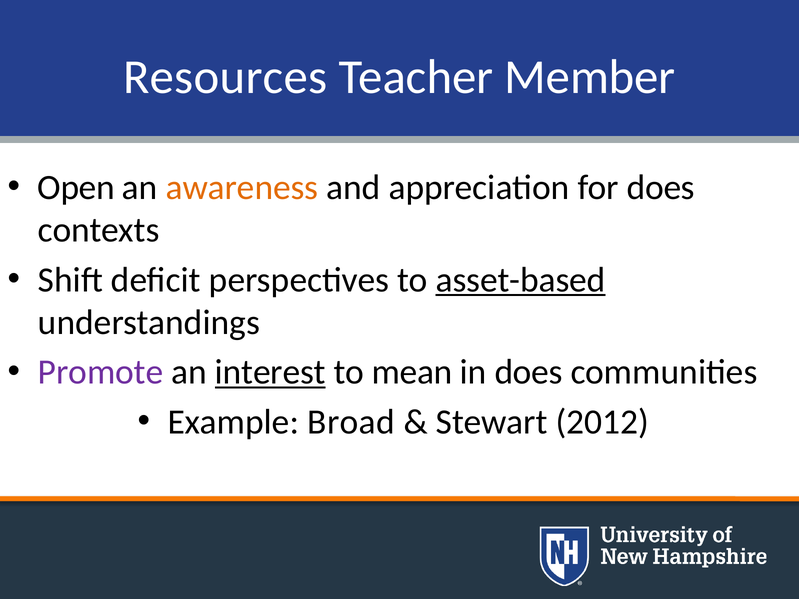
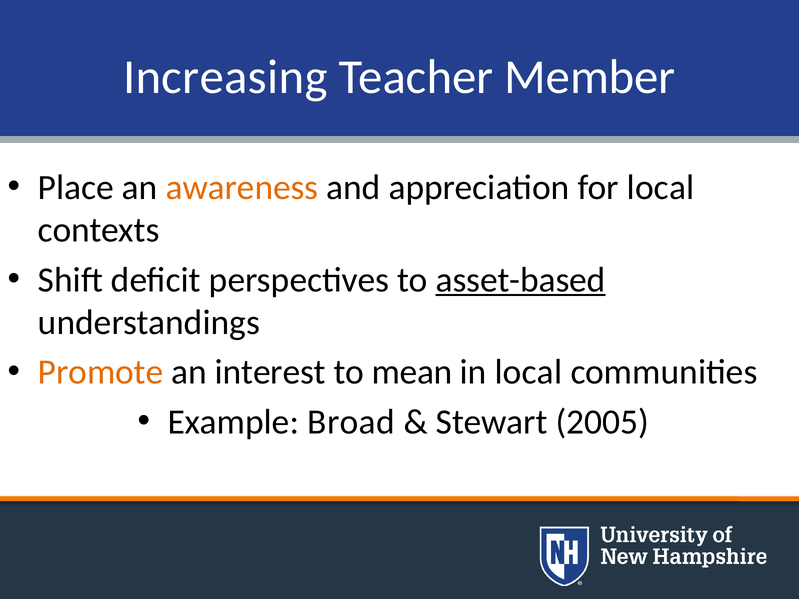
Resources: Resources -> Increasing
Open: Open -> Place
for does: does -> local
Promote colour: purple -> orange
interest underline: present -> none
in does: does -> local
2012: 2012 -> 2005
